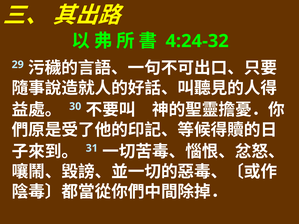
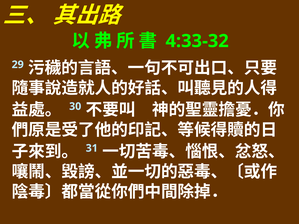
4:24-32: 4:24-32 -> 4:33-32
